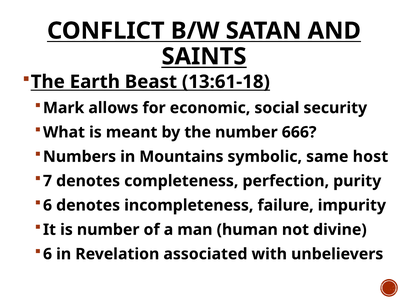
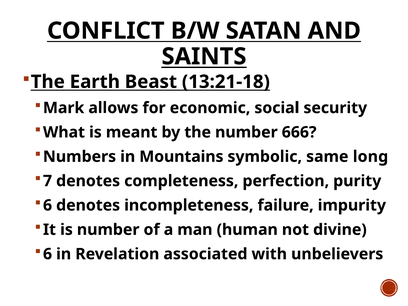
13:61-18: 13:61-18 -> 13:21-18
host: host -> long
